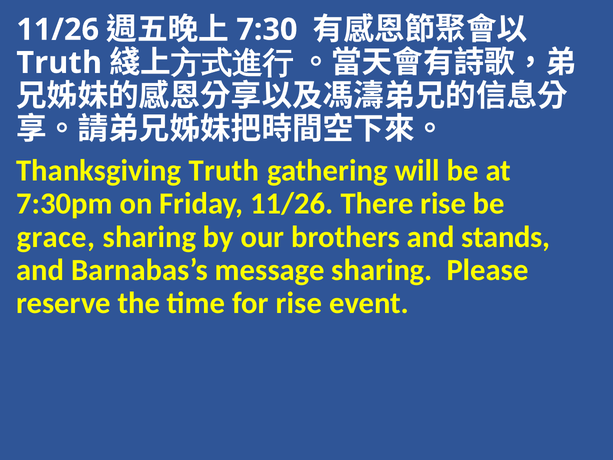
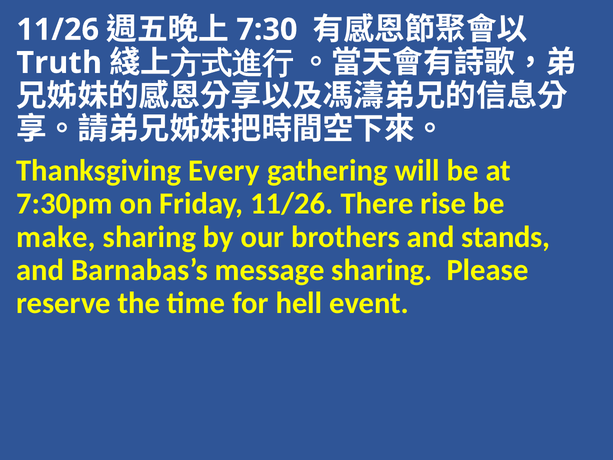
Thanksgiving Truth: Truth -> Every
grace: grace -> make
for rise: rise -> hell
